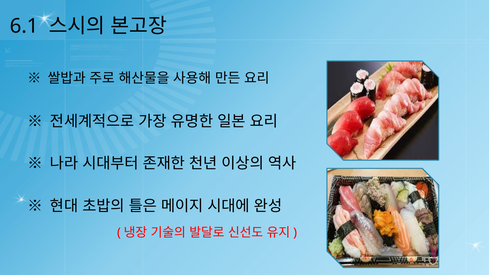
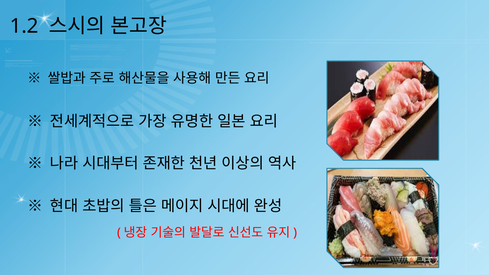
6.1: 6.1 -> 1.2
